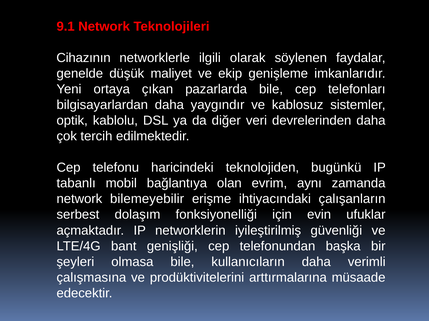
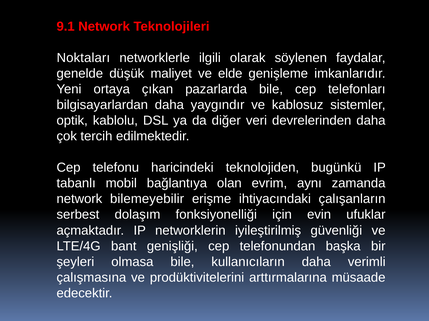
Cihazının: Cihazının -> Noktaları
ekip: ekip -> elde
